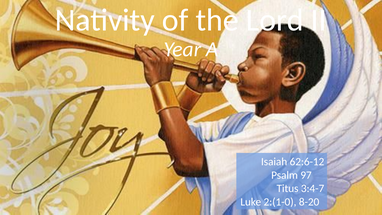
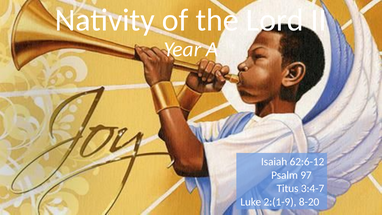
2:(1-0: 2:(1-0 -> 2:(1-9
